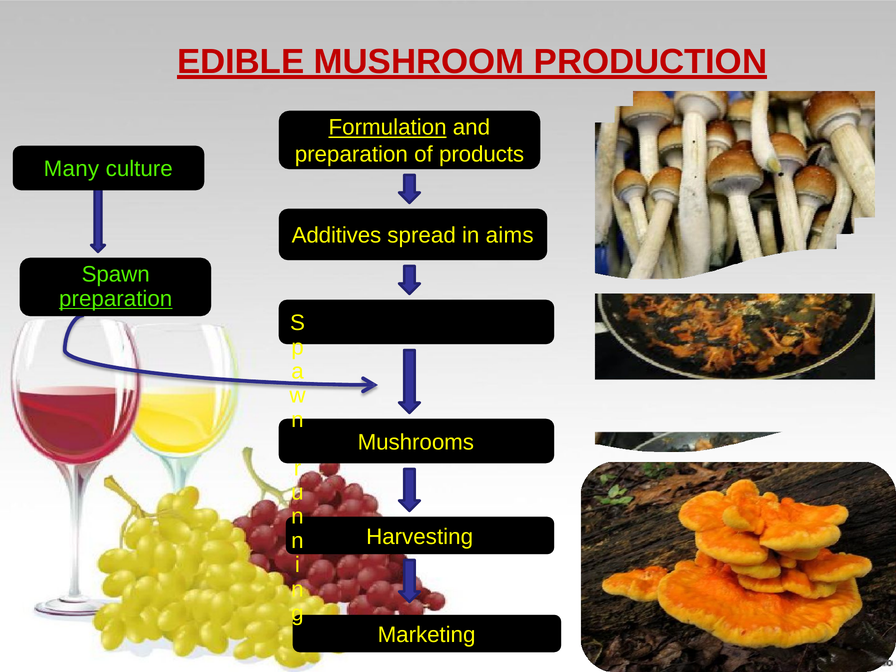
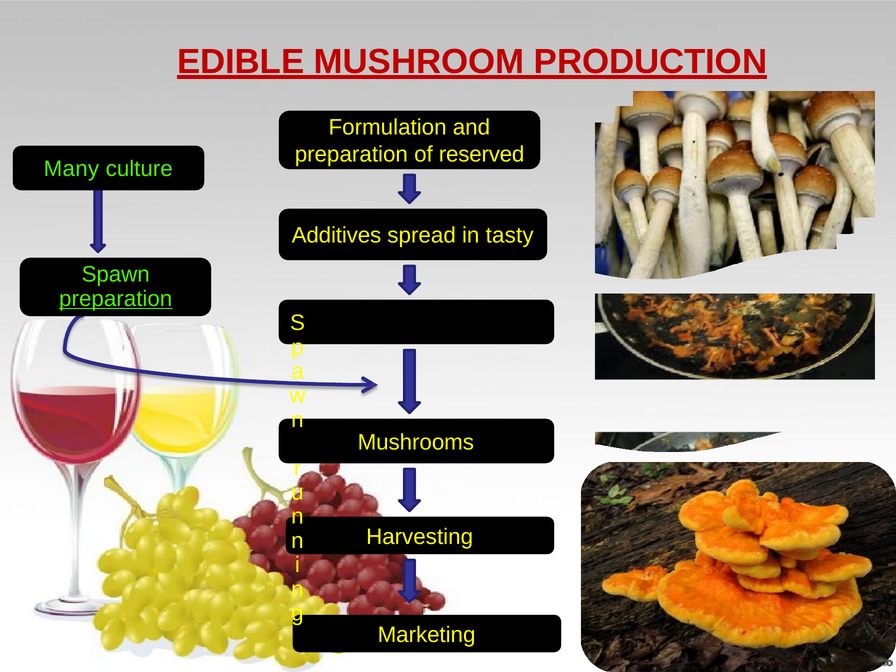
Formulation underline: present -> none
products: products -> reserved
aims: aims -> tasty
